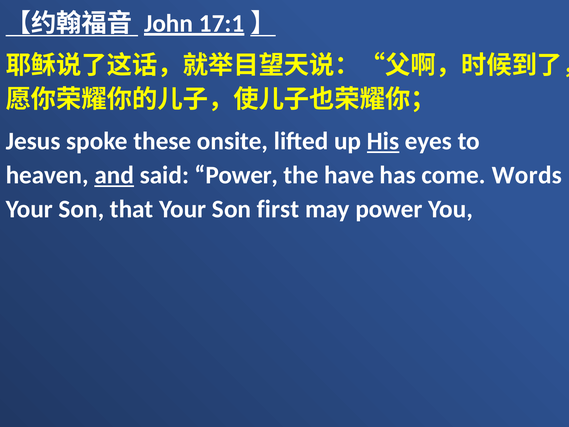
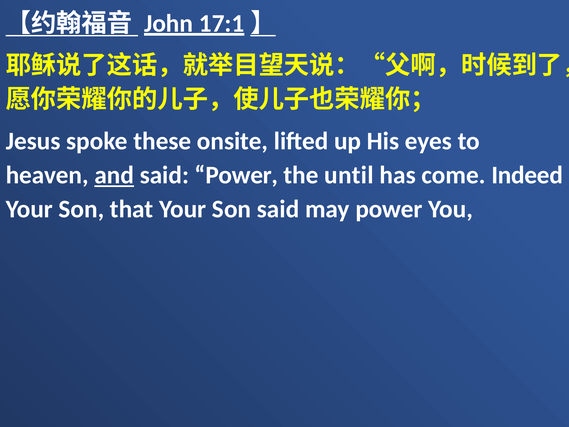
His underline: present -> none
have: have -> until
Words: Words -> Indeed
Son first: first -> said
